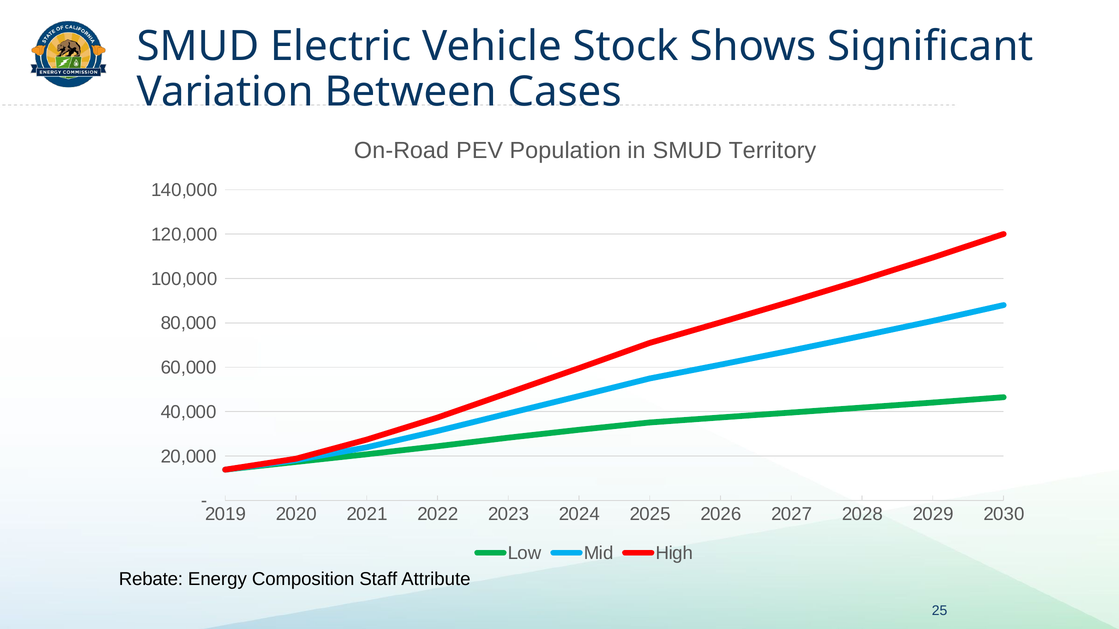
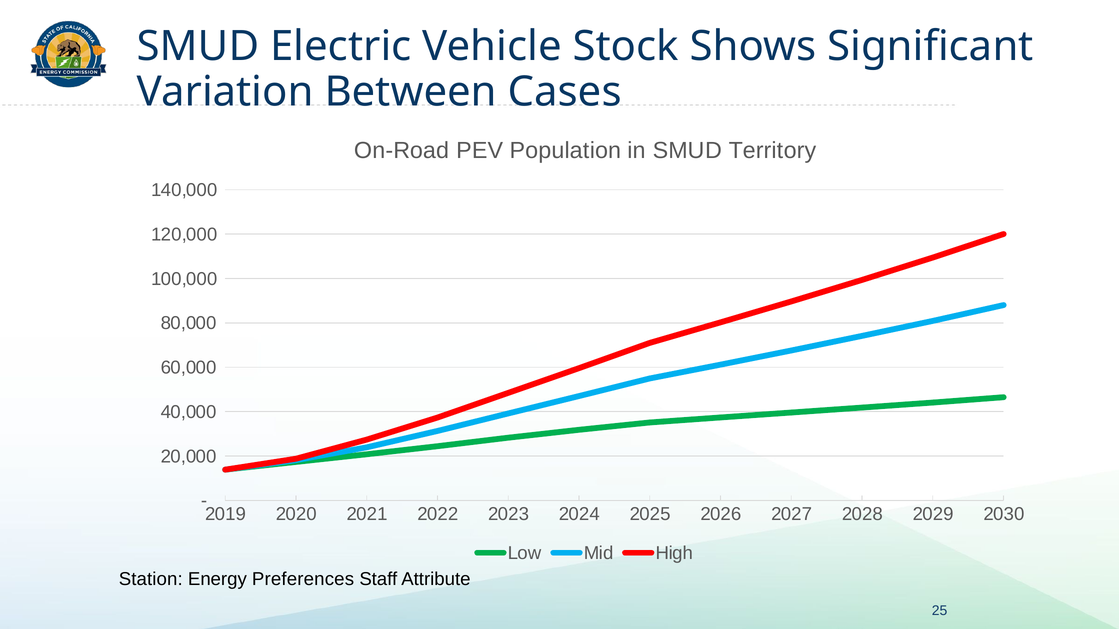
Rebate: Rebate -> Station
Composition: Composition -> Preferences
